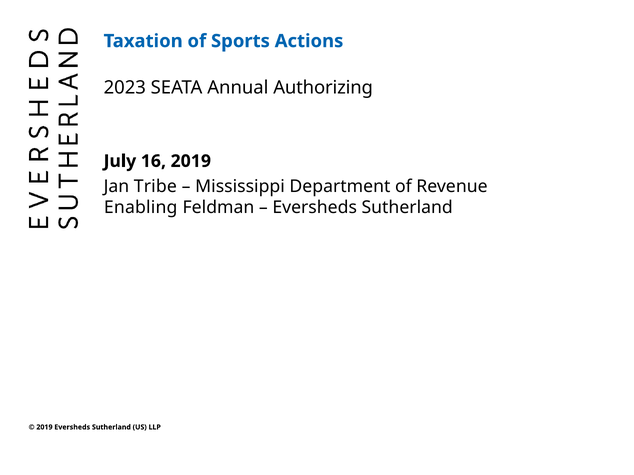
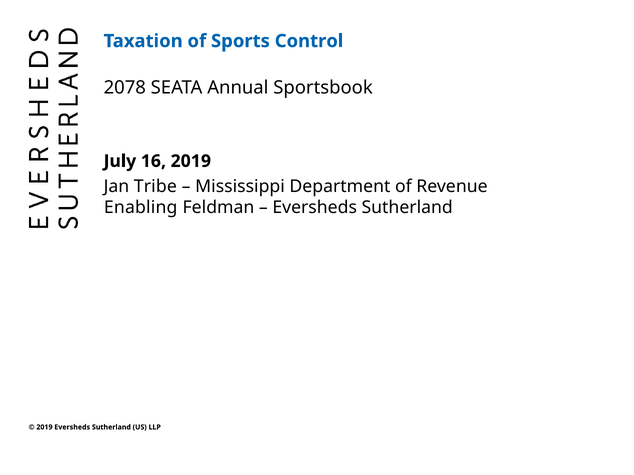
Actions: Actions -> Control
2023: 2023 -> 2078
Authorizing: Authorizing -> Sportsbook
